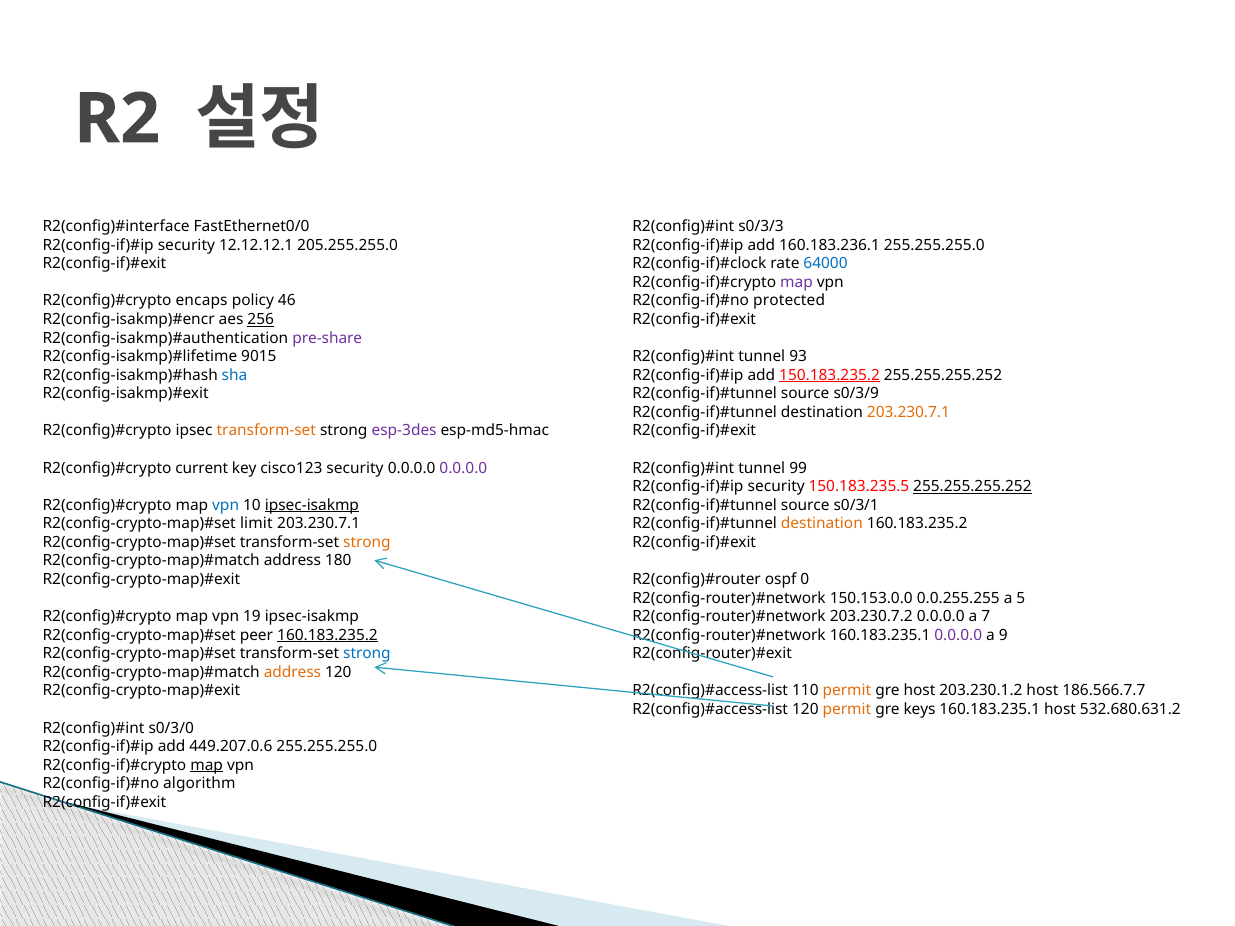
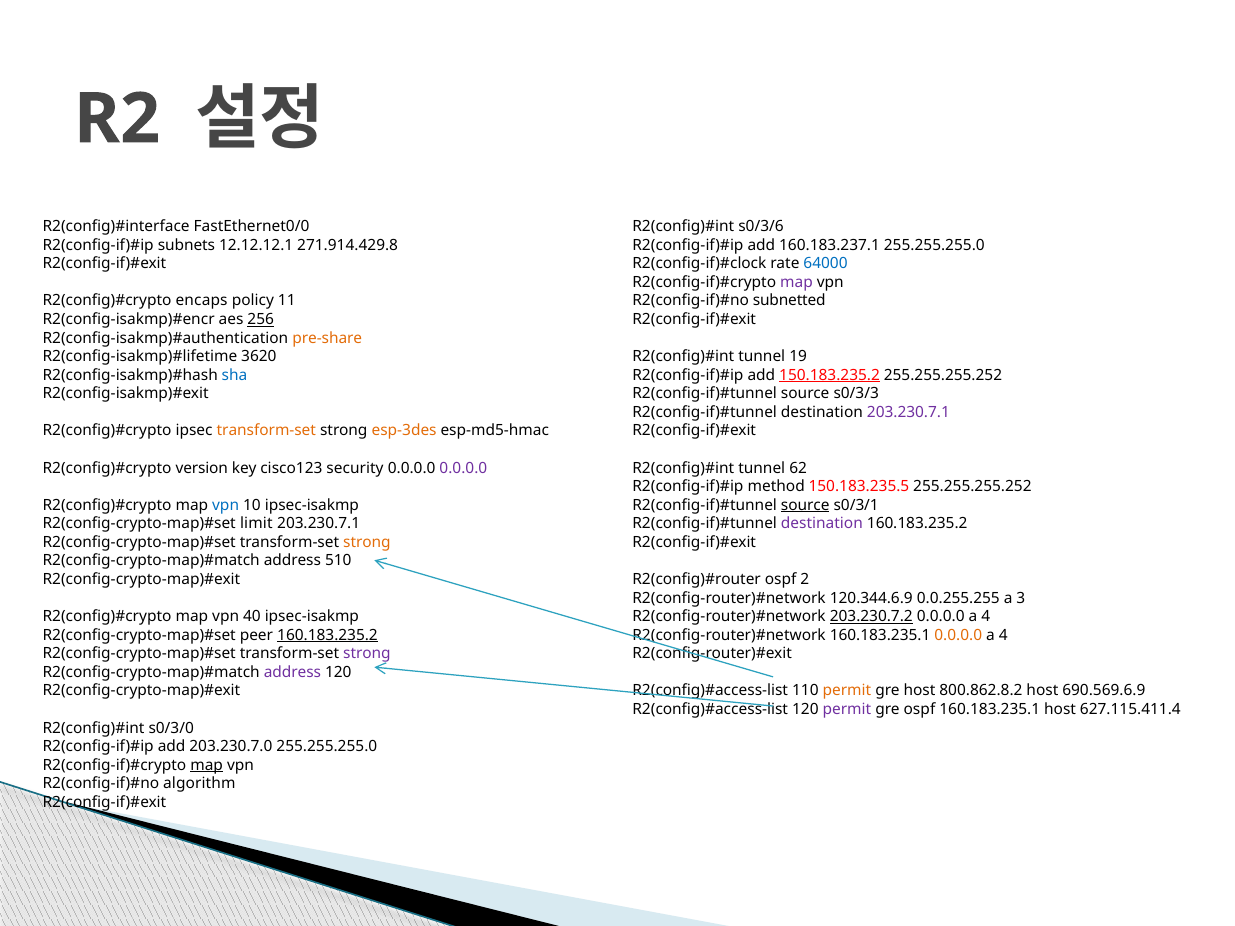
s0/3/3: s0/3/3 -> s0/3/6
security at (186, 245): security -> subnets
205.255.255.0: 205.255.255.0 -> 271.914.429.8
160.183.236.1: 160.183.236.1 -> 160.183.237.1
46: 46 -> 11
protected: protected -> subnetted
pre-share colour: purple -> orange
9015: 9015 -> 3620
93: 93 -> 19
s0/3/9: s0/3/9 -> s0/3/3
203.230.7.1 at (908, 412) colour: orange -> purple
esp-3des colour: purple -> orange
current: current -> version
99: 99 -> 62
security at (776, 487): security -> method
255.255.255.252 at (972, 487) underline: present -> none
ipsec-isakmp at (312, 505) underline: present -> none
source at (805, 505) underline: none -> present
destination at (822, 524) colour: orange -> purple
180: 180 -> 510
0: 0 -> 2
150.153.0.0: 150.153.0.0 -> 120.344.6.9
5: 5 -> 3
19: 19 -> 40
203.230.7.2 underline: none -> present
7 at (986, 617): 7 -> 4
0.0.0.0 at (958, 635) colour: purple -> orange
9 at (1003, 635): 9 -> 4
strong at (367, 654) colour: blue -> purple
address at (292, 672) colour: orange -> purple
203.230.1.2: 203.230.1.2 -> 800.862.8.2
186.566.7.7: 186.566.7.7 -> 690.569.6.9
permit at (847, 710) colour: orange -> purple
gre keys: keys -> ospf
532.680.631.2: 532.680.631.2 -> 627.115.411.4
449.207.0.6: 449.207.0.6 -> 203.230.7.0
